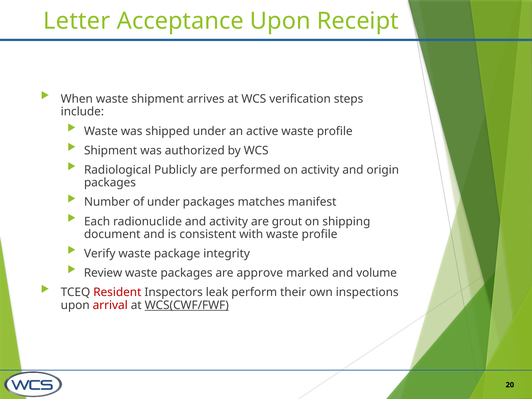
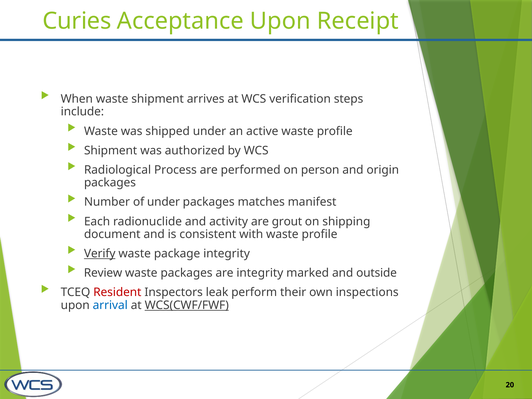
Letter: Letter -> Curies
Publicly: Publicly -> Process
on activity: activity -> person
Verify underline: none -> present
are approve: approve -> integrity
volume: volume -> outside
arrival colour: red -> blue
